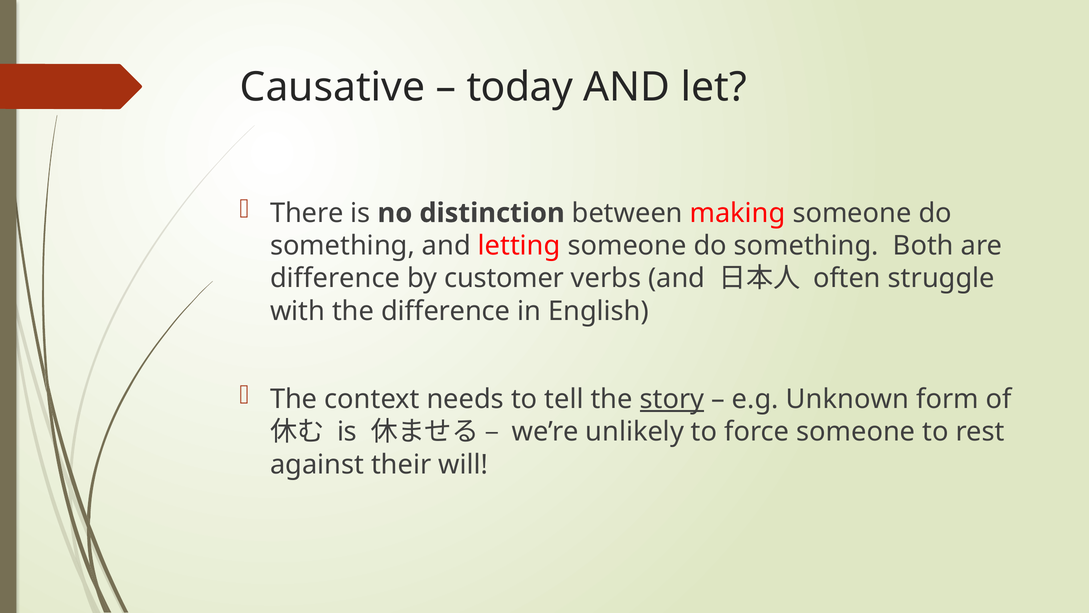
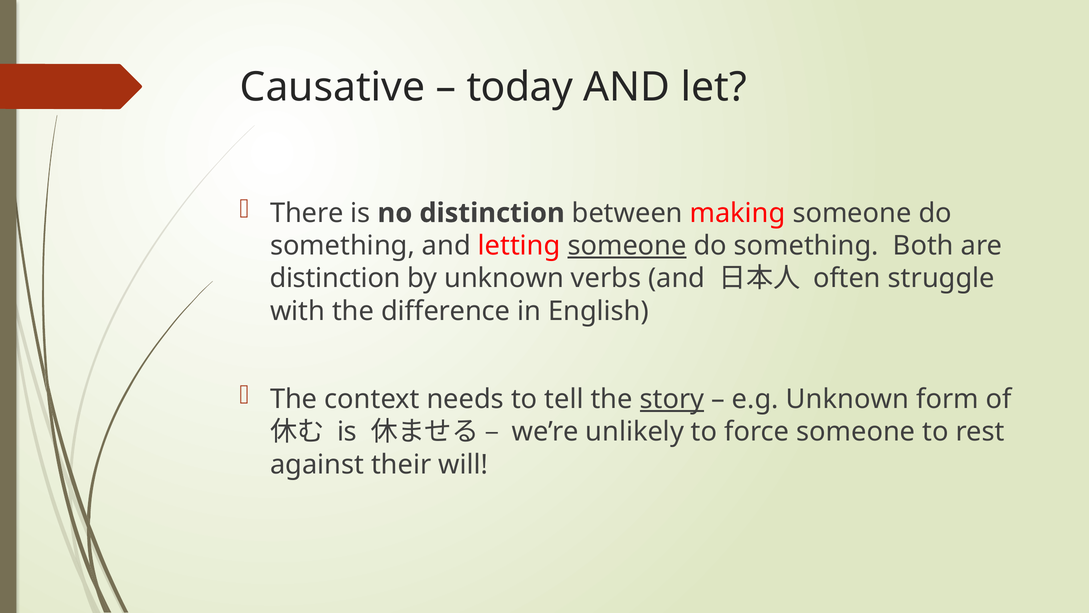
someone at (627, 246) underline: none -> present
difference at (335, 278): difference -> distinction
by customer: customer -> unknown
